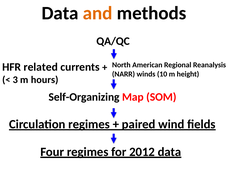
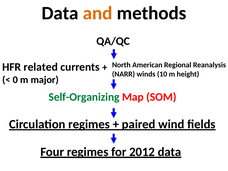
3: 3 -> 0
hours: hours -> major
Self-Organizing colour: black -> green
